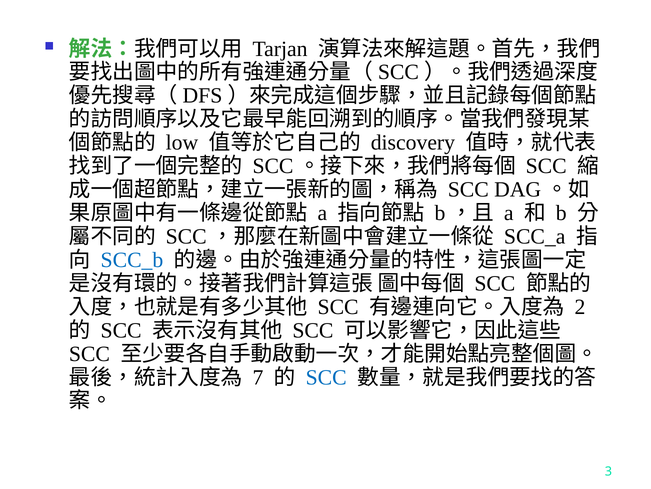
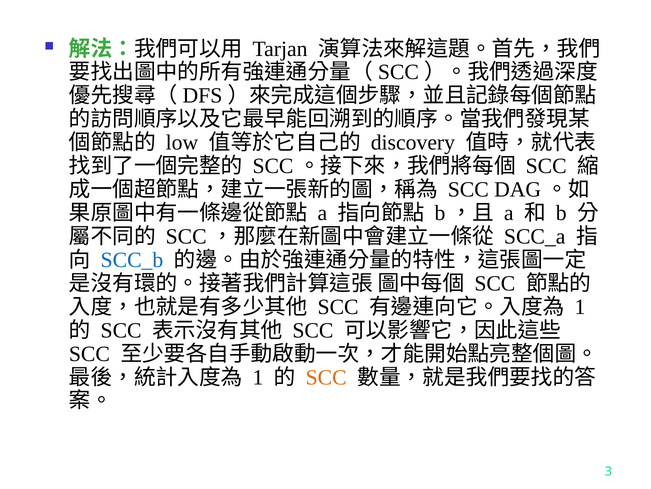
2 at (580, 306): 2 -> 1
7 at (258, 377): 7 -> 1
SCC at (326, 377) colour: blue -> orange
